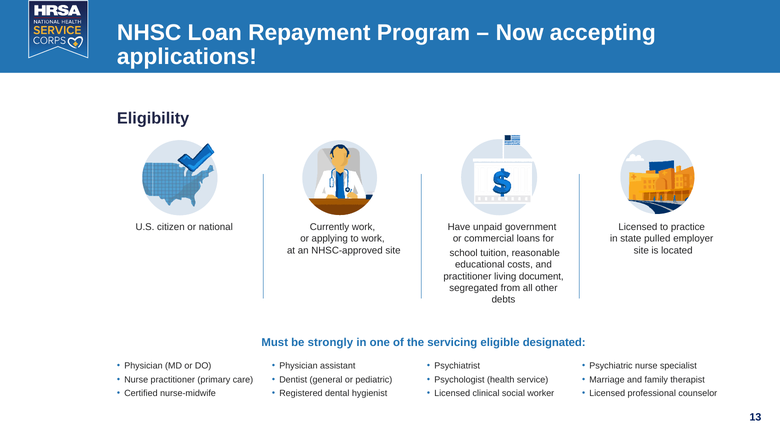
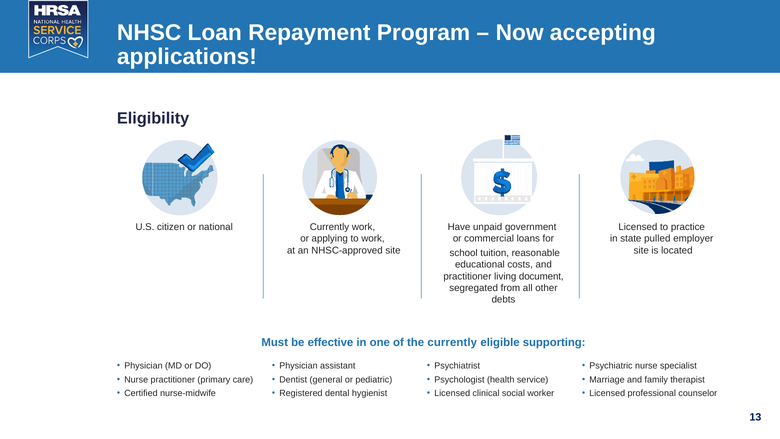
strongly: strongly -> effective
the servicing: servicing -> currently
designated: designated -> supporting
